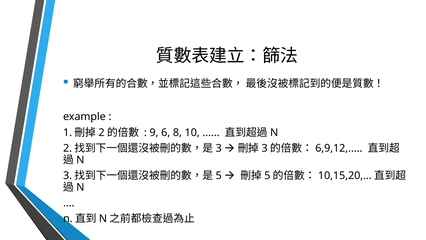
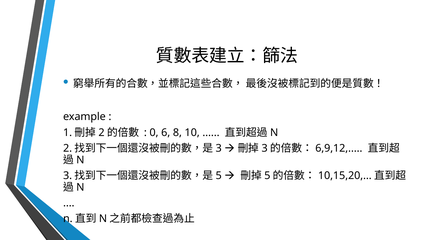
9: 9 -> 0
